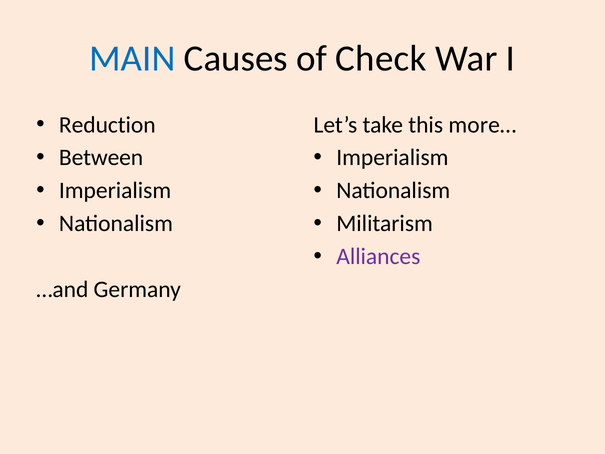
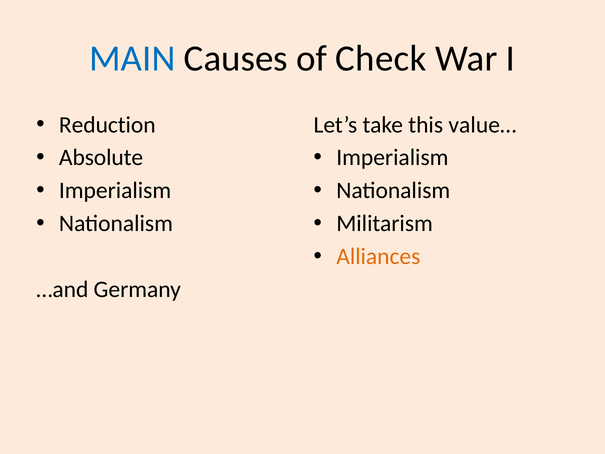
more…: more… -> value…
Between: Between -> Absolute
Alliances colour: purple -> orange
